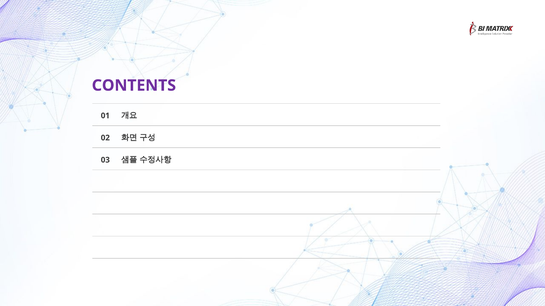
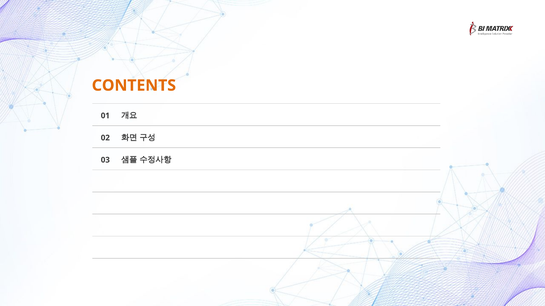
CONTENTS colour: purple -> orange
